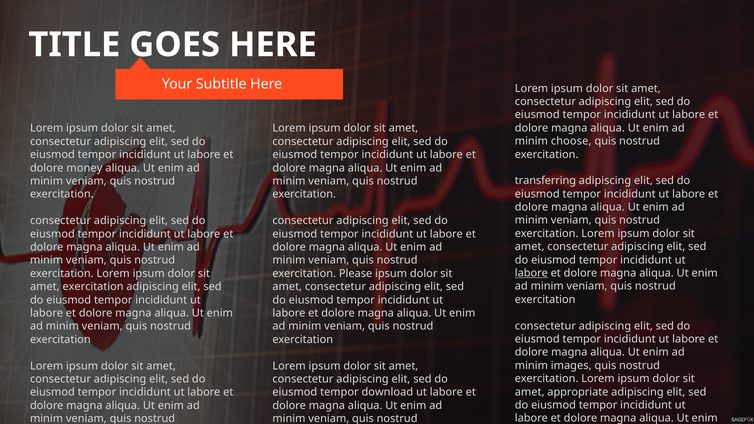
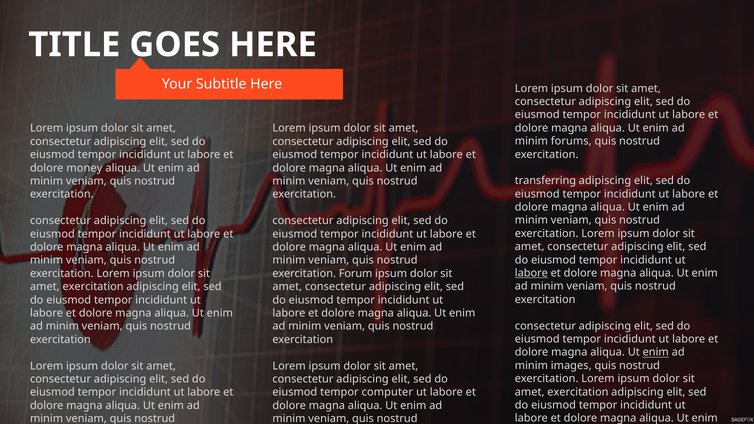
choose: choose -> forums
Please: Please -> Forum
enim at (656, 352) underline: none -> present
appropriate at (578, 392): appropriate -> exercitation
download: download -> computer
